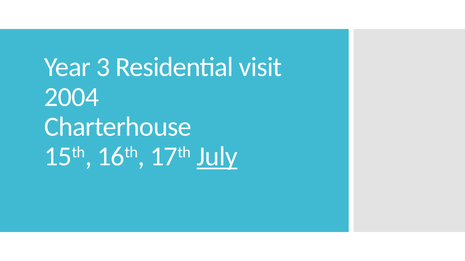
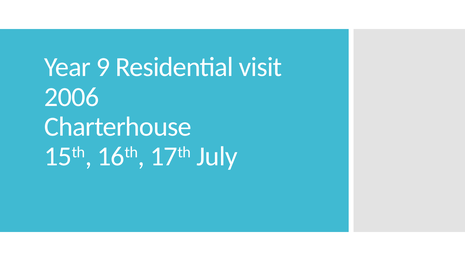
3: 3 -> 9
2004: 2004 -> 2006
July underline: present -> none
